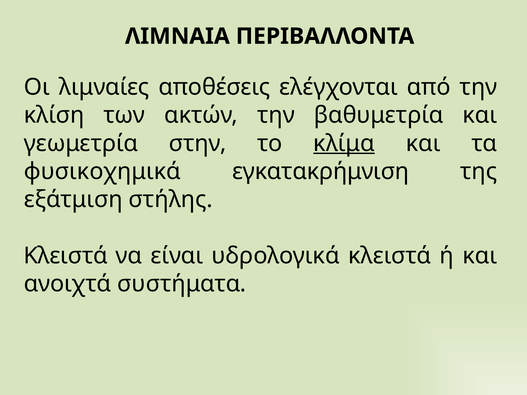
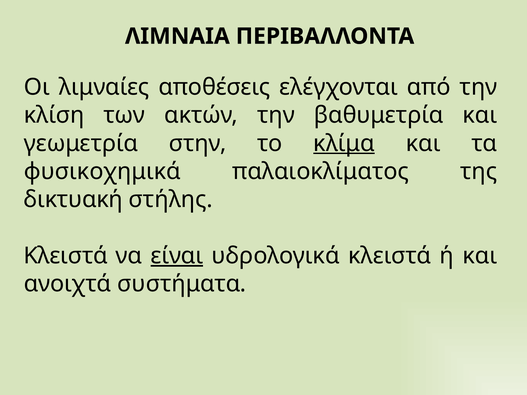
εγκατακρήμνιση: εγκατακρήμνιση -> παλαιοκλίματος
εξάτμιση: εξάτμιση -> δικτυακή
είναι underline: none -> present
